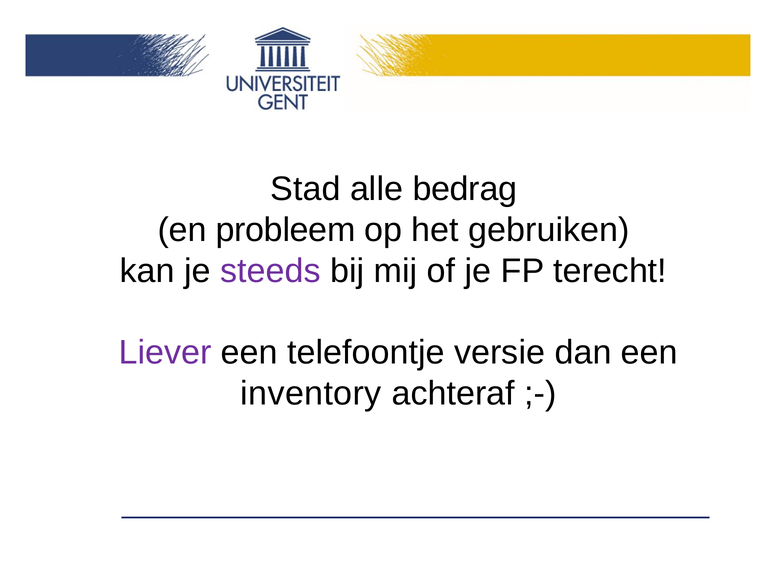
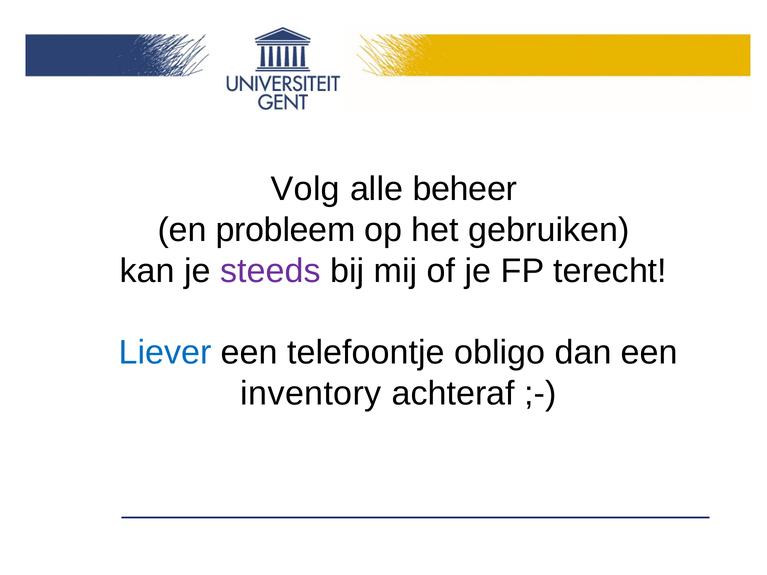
Stad: Stad -> Volg
bedrag: bedrag -> beheer
Liever colour: purple -> blue
versie: versie -> obligo
